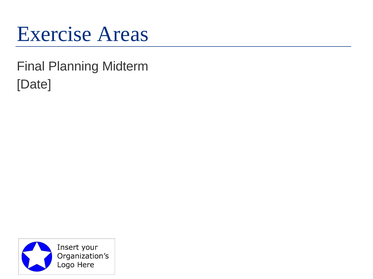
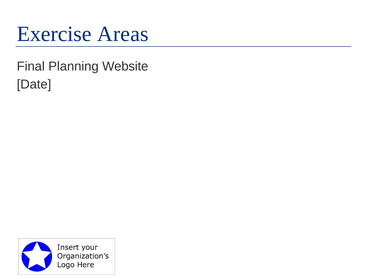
Midterm: Midterm -> Website
